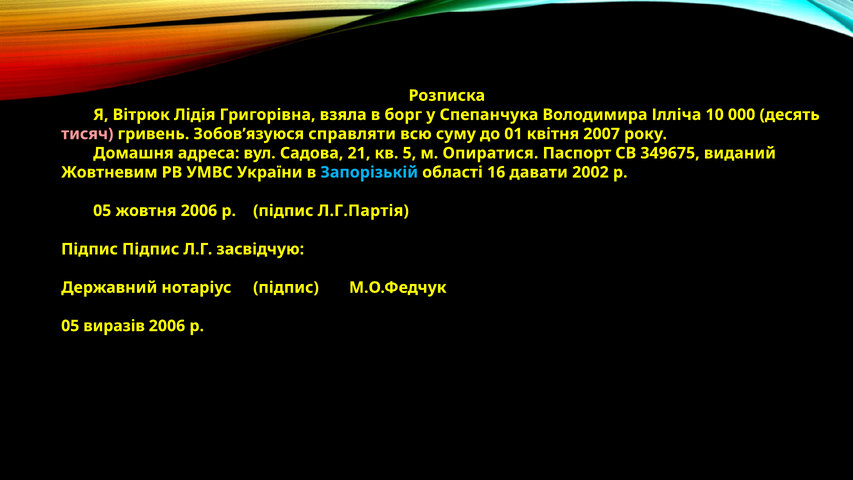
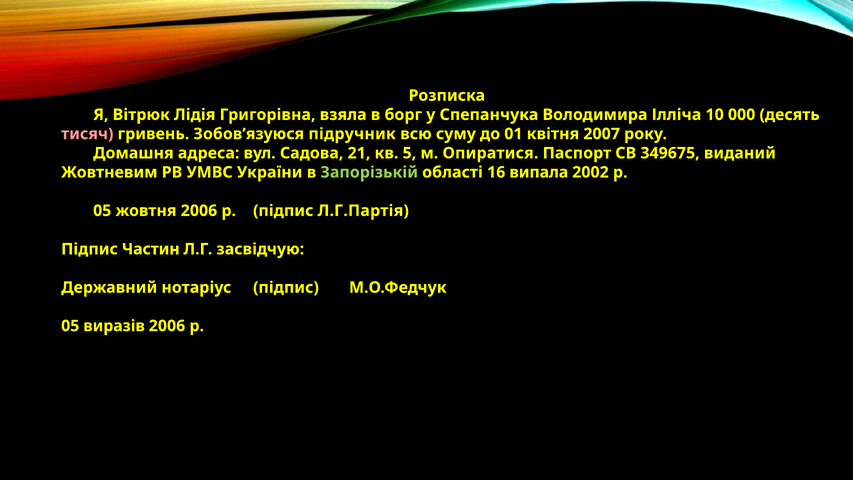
справляти: справляти -> підручник
Запорізькій colour: light blue -> light green
давати: давати -> випала
Підпис Підпис: Підпис -> Частин
